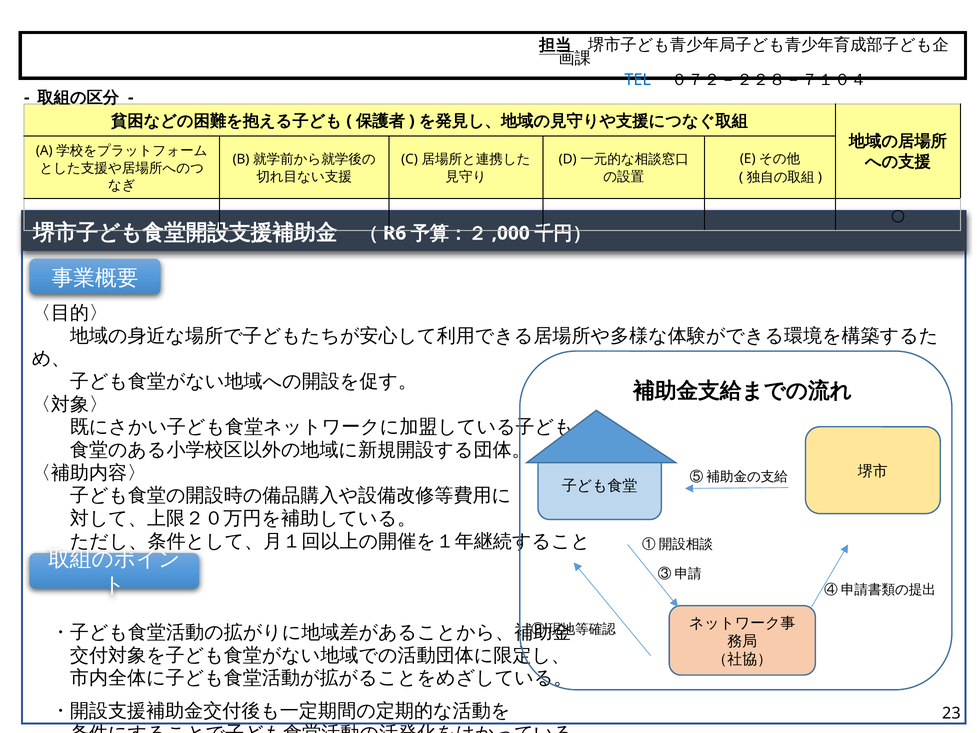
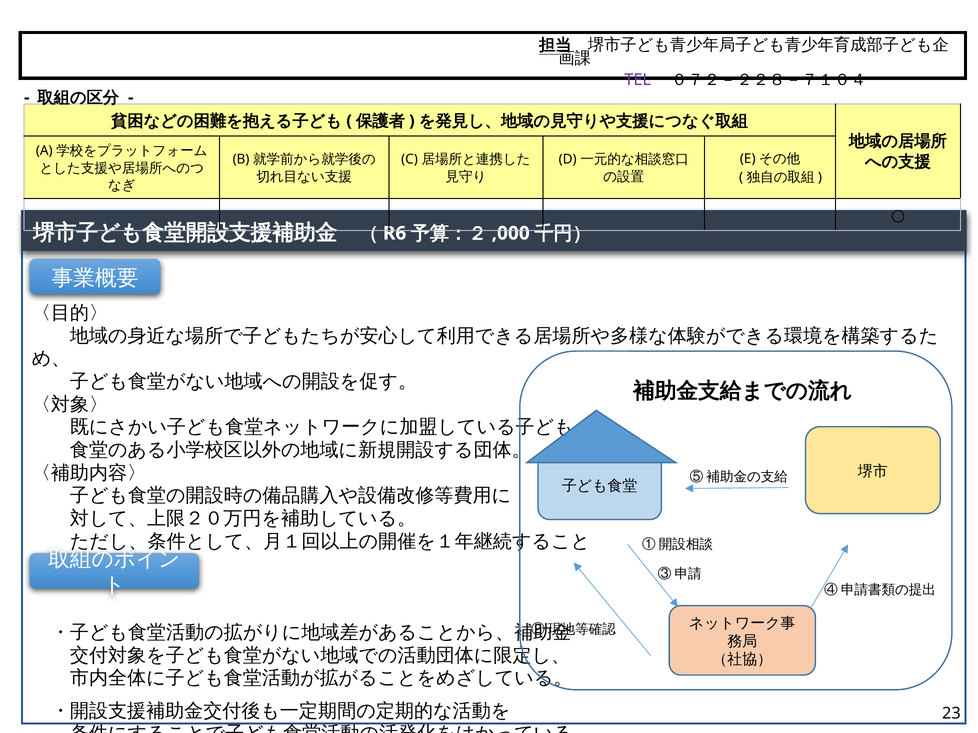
TEL colour: blue -> purple
